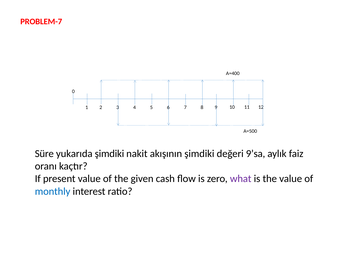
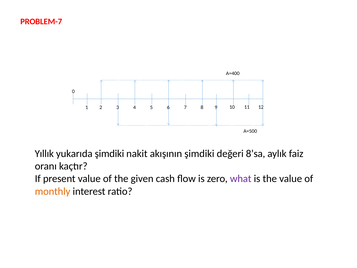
Süre: Süre -> Yıllık
9’sa: 9’sa -> 8’sa
monthly colour: blue -> orange
